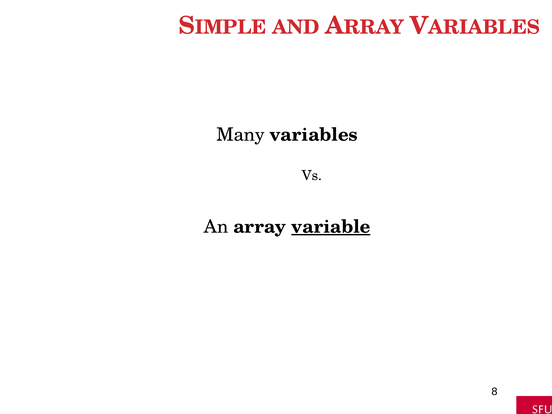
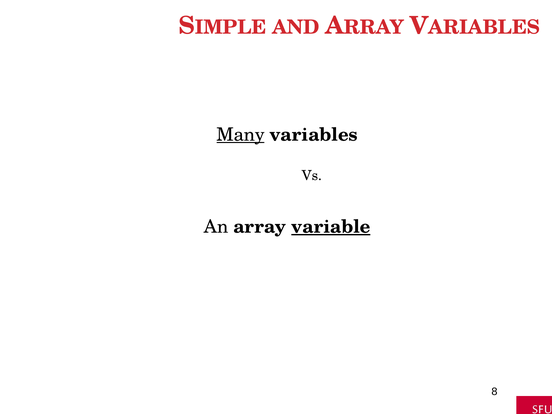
Many underline: none -> present
